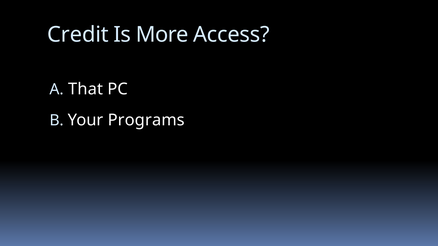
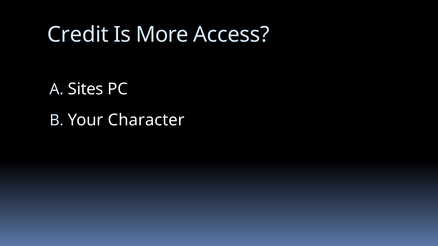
That: That -> Sites
Programs: Programs -> Character
